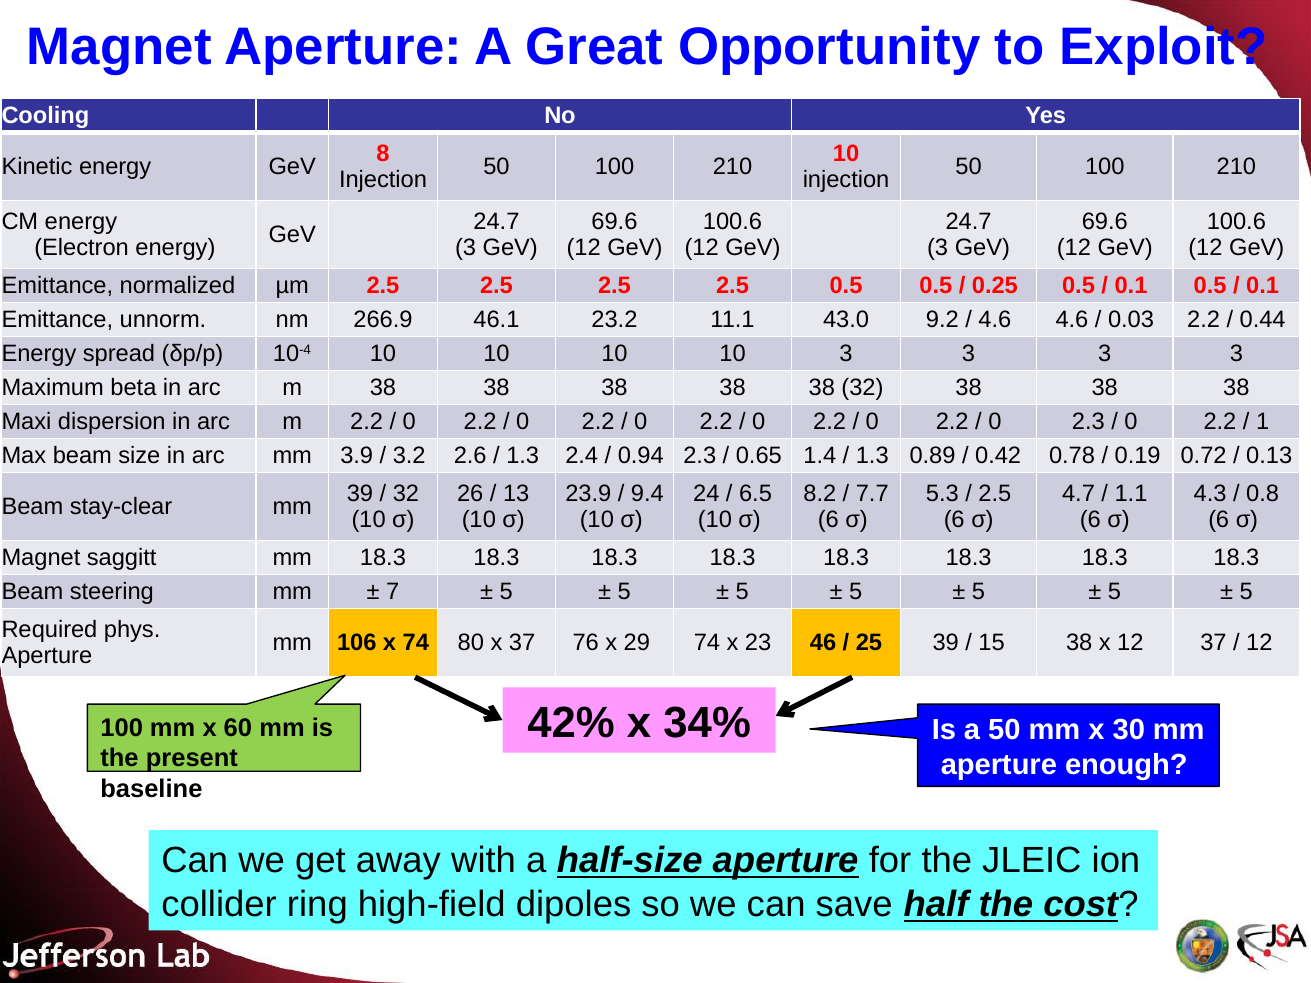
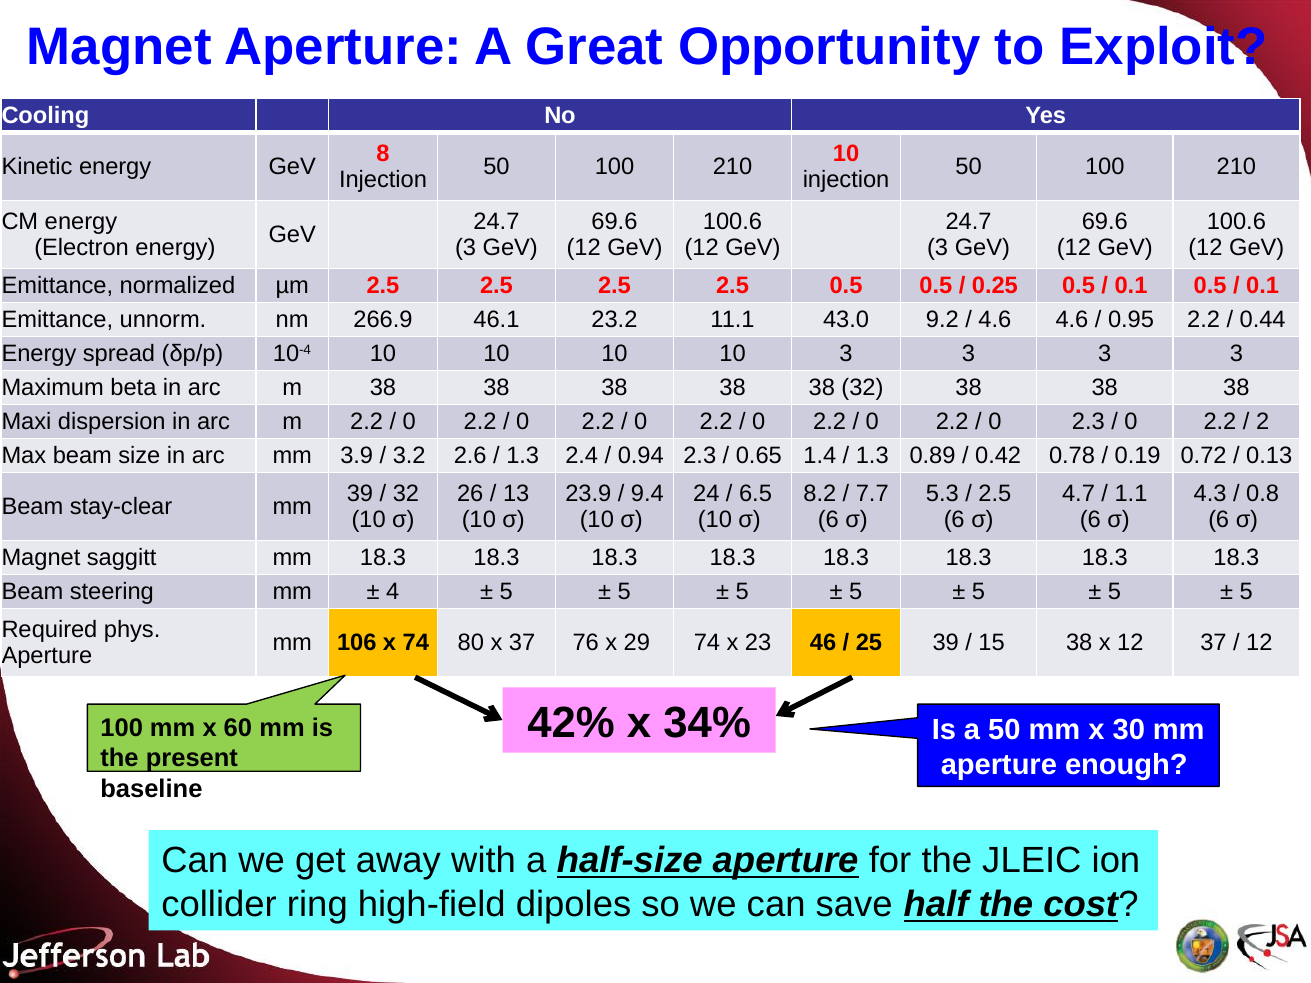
0.03: 0.03 -> 0.95
1: 1 -> 2
7: 7 -> 4
